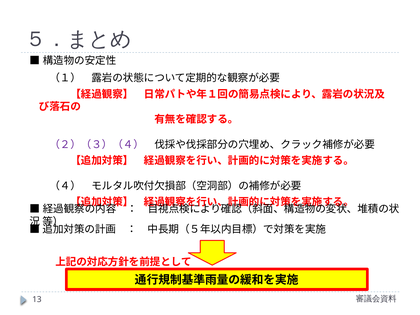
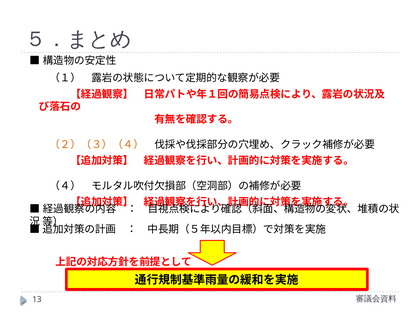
（２）（３）（４） colour: purple -> orange
